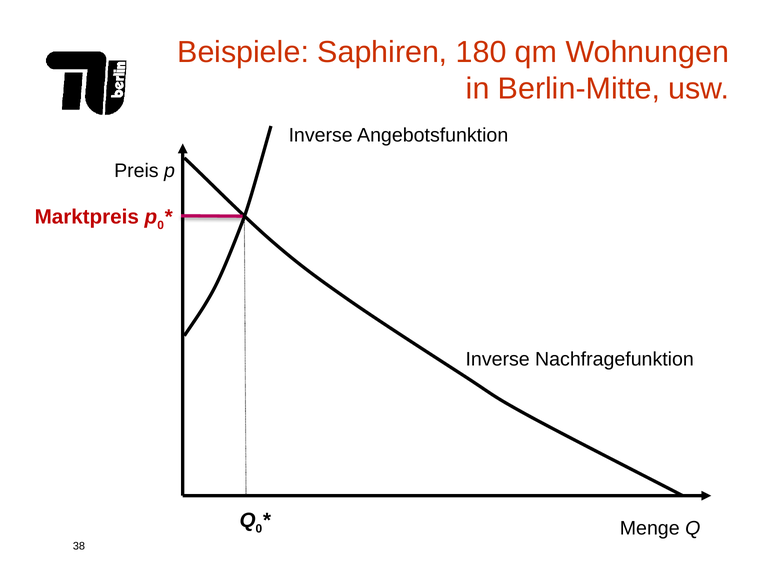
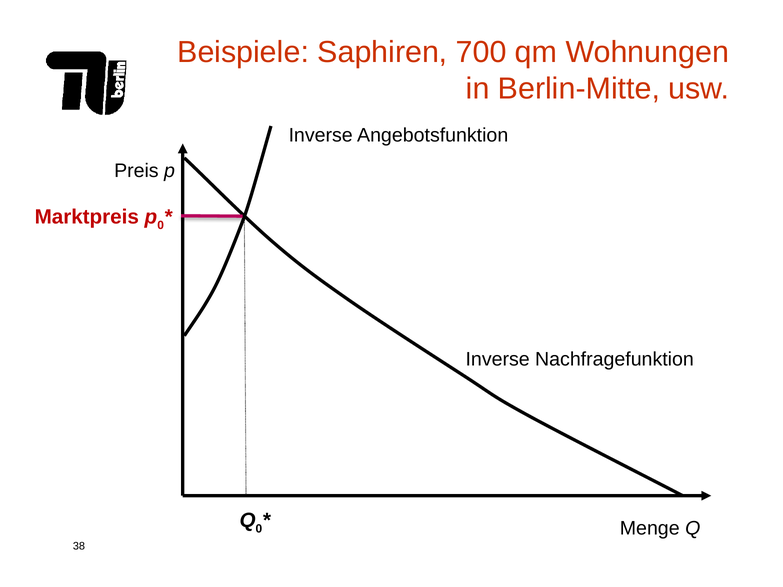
180: 180 -> 700
